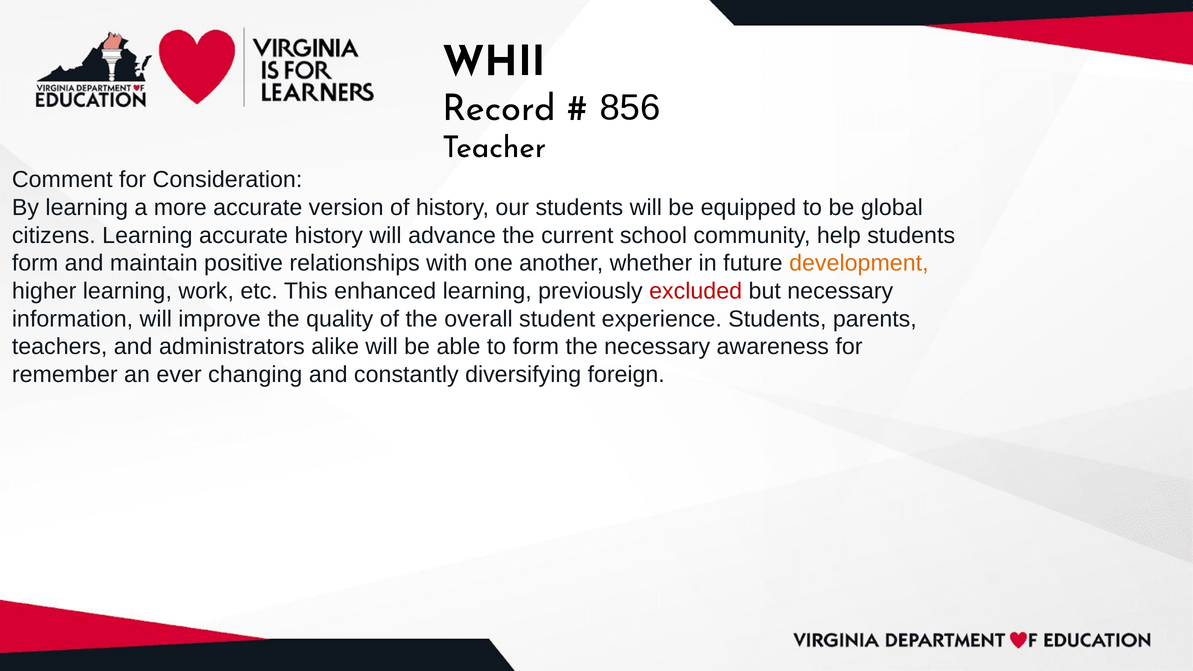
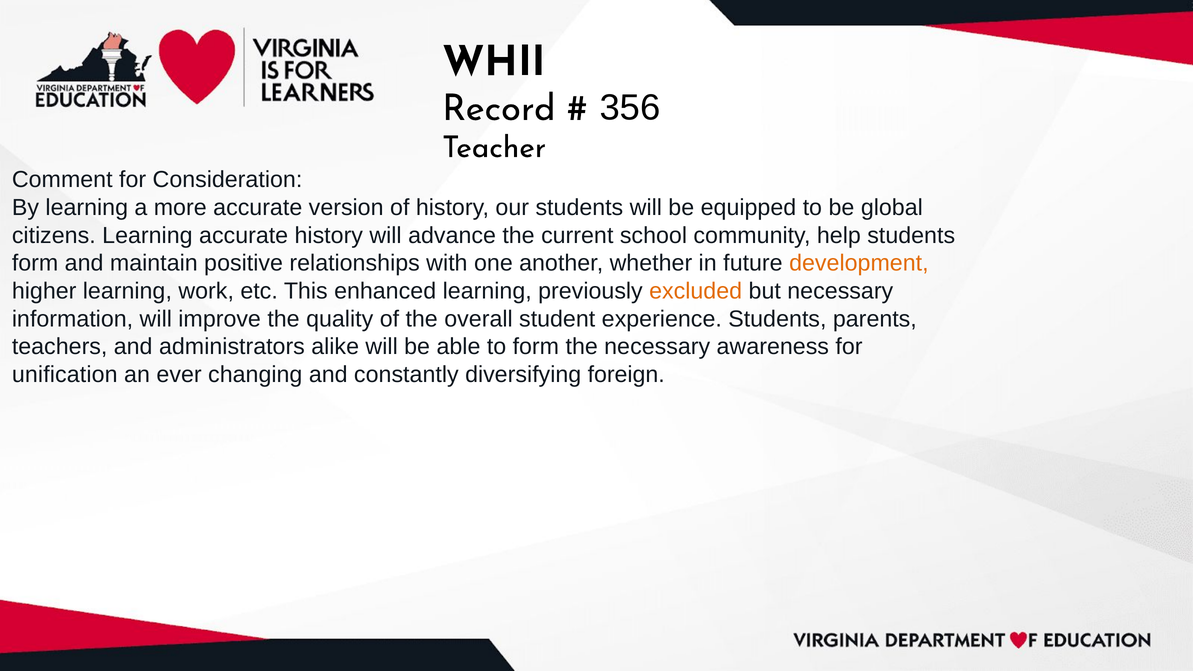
856: 856 -> 356
excluded colour: red -> orange
remember: remember -> unification
